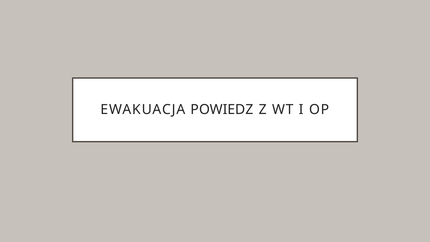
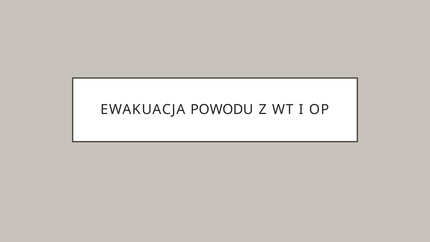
POWIEDZ: POWIEDZ -> POWODU
